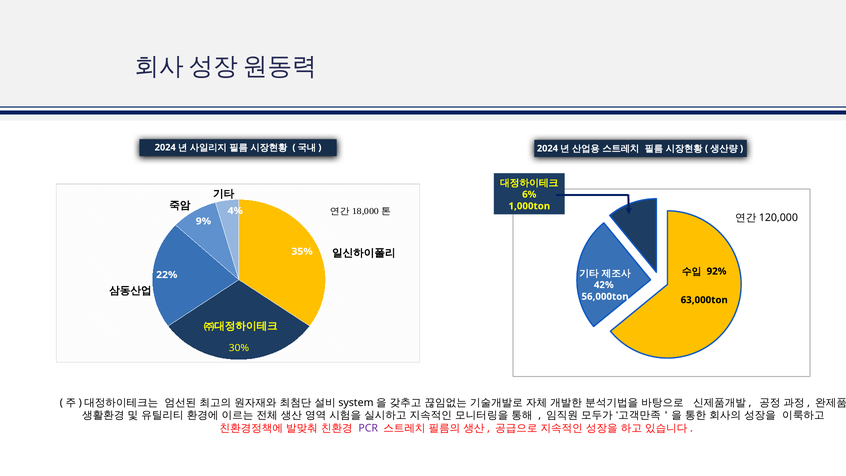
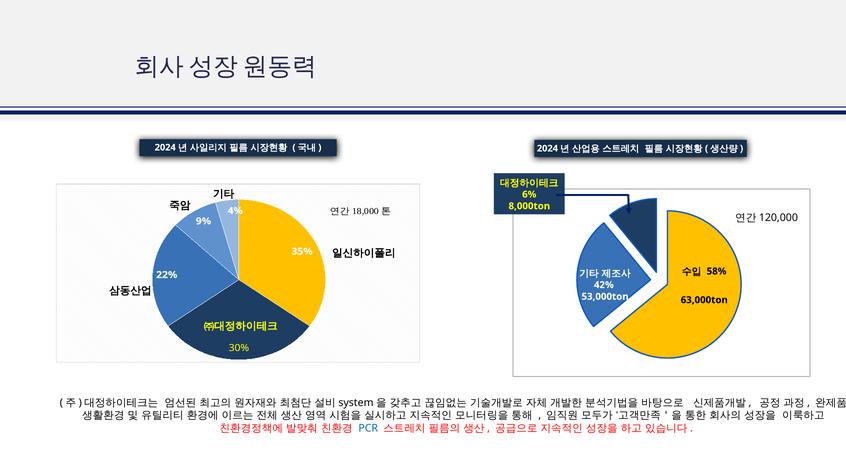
1,000ton: 1,000ton -> 8,000ton
92%: 92% -> 58%
56,000ton: 56,000ton -> 53,000ton
PCR colour: purple -> blue
